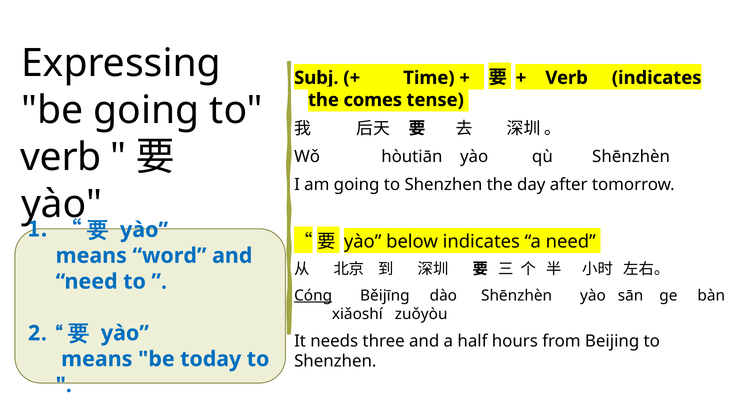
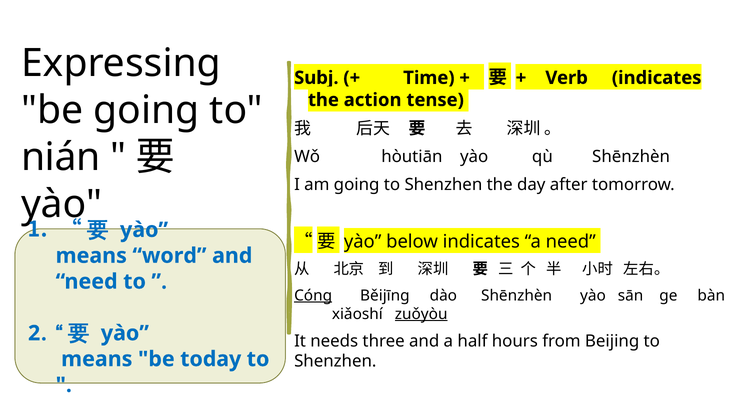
comes: comes -> action
verb at (61, 157): verb -> nián
zuǒyòu underline: none -> present
